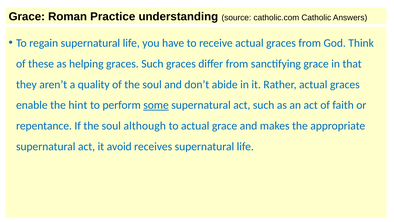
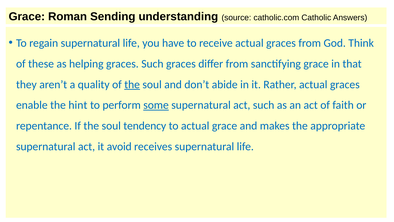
Practice: Practice -> Sending
the at (132, 84) underline: none -> present
although: although -> tendency
